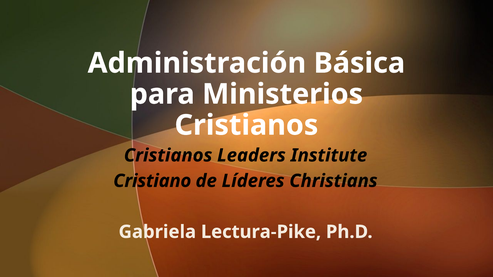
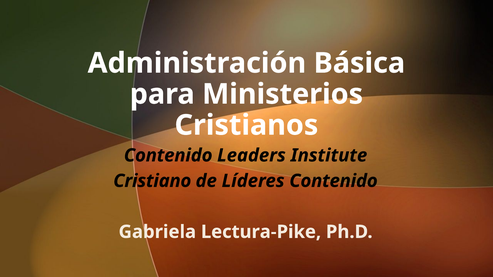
Cristianos at (168, 156): Cristianos -> Contenido
Líderes Christians: Christians -> Contenido
